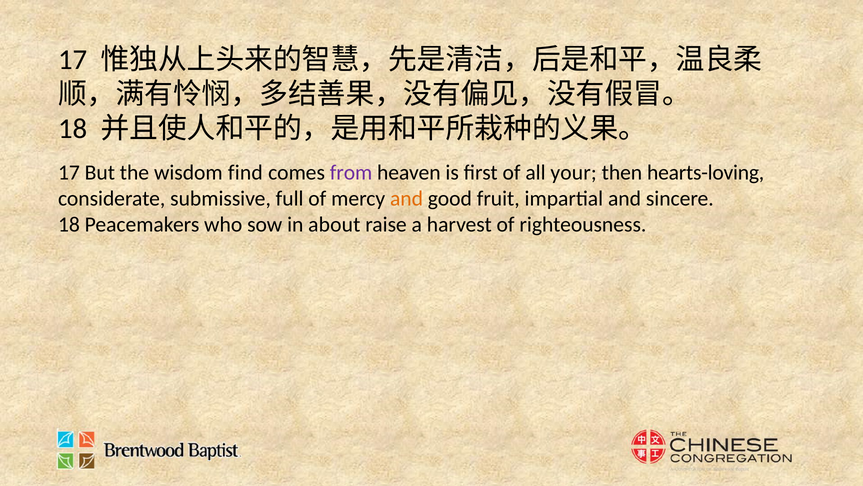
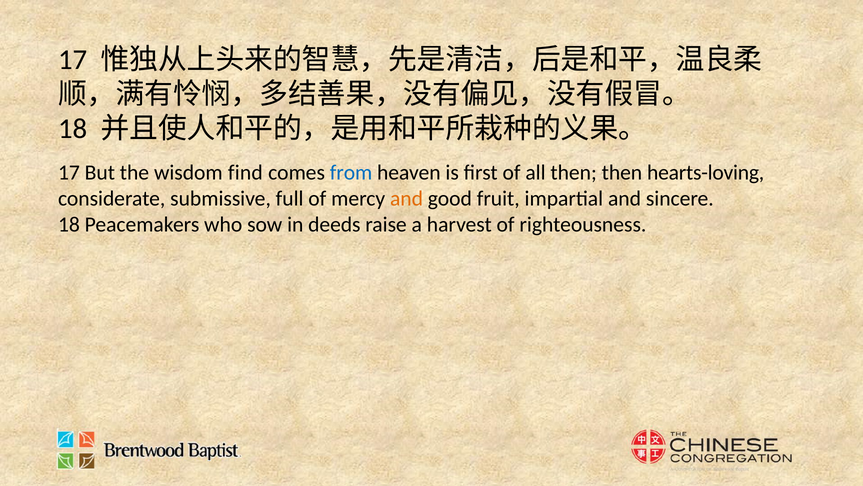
from colour: purple -> blue
all your: your -> then
about: about -> deeds
